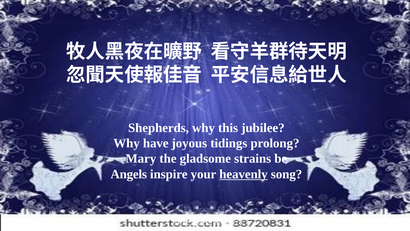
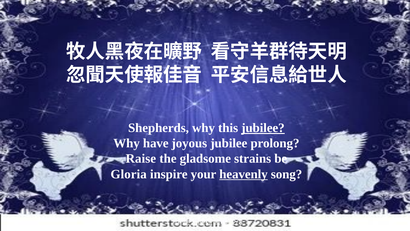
jubilee at (263, 128) underline: none -> present
joyous tidings: tidings -> jubilee
Mary: Mary -> Raise
Angels: Angels -> Gloria
